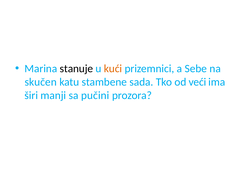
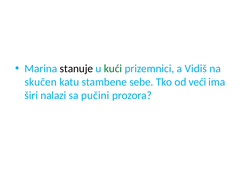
kući colour: orange -> green
Sebe: Sebe -> Vidiš
sada: sada -> sebe
manji: manji -> nalazi
